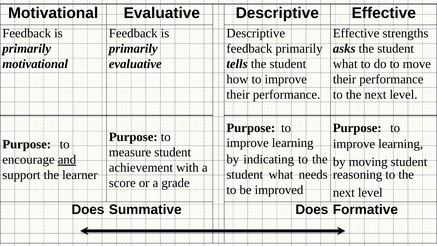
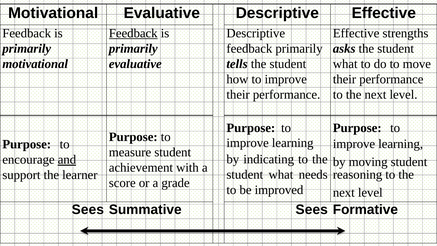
Feedback at (133, 33) underline: none -> present
Does at (88, 210): Does -> Sees
Summative Does: Does -> Sees
